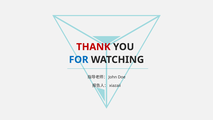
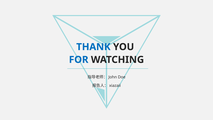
THANK colour: red -> blue
